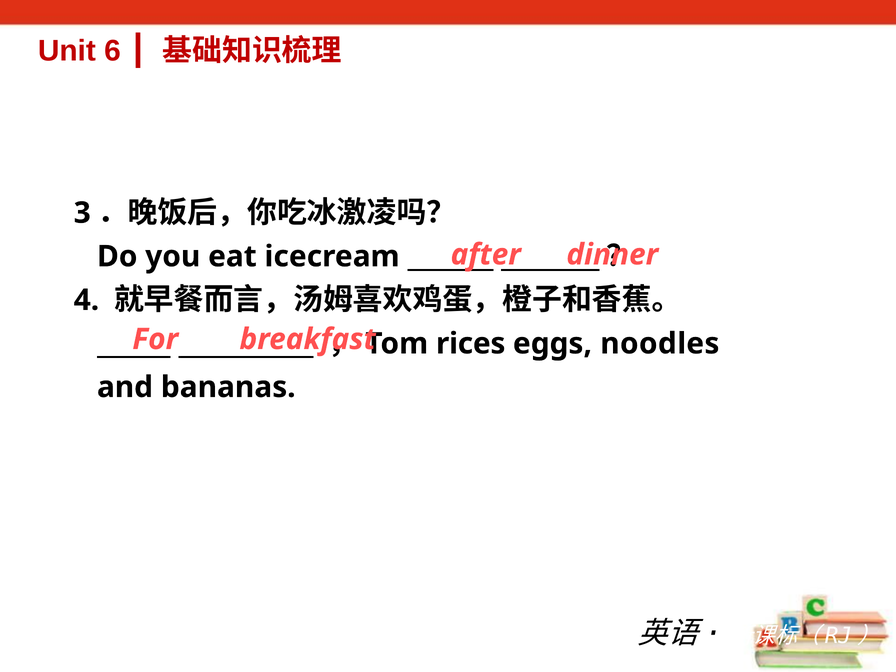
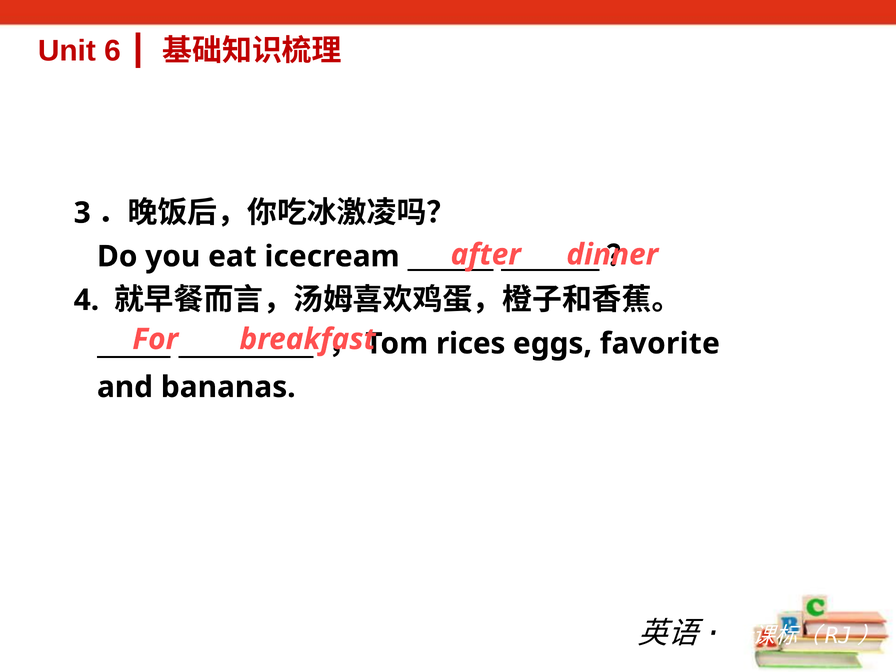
noodles: noodles -> favorite
